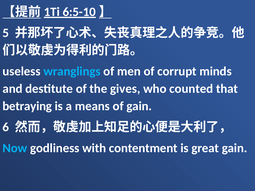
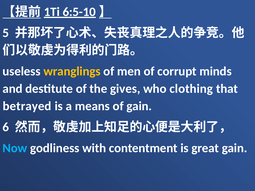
wranglings colour: light blue -> yellow
counted: counted -> clothing
betraying: betraying -> betrayed
